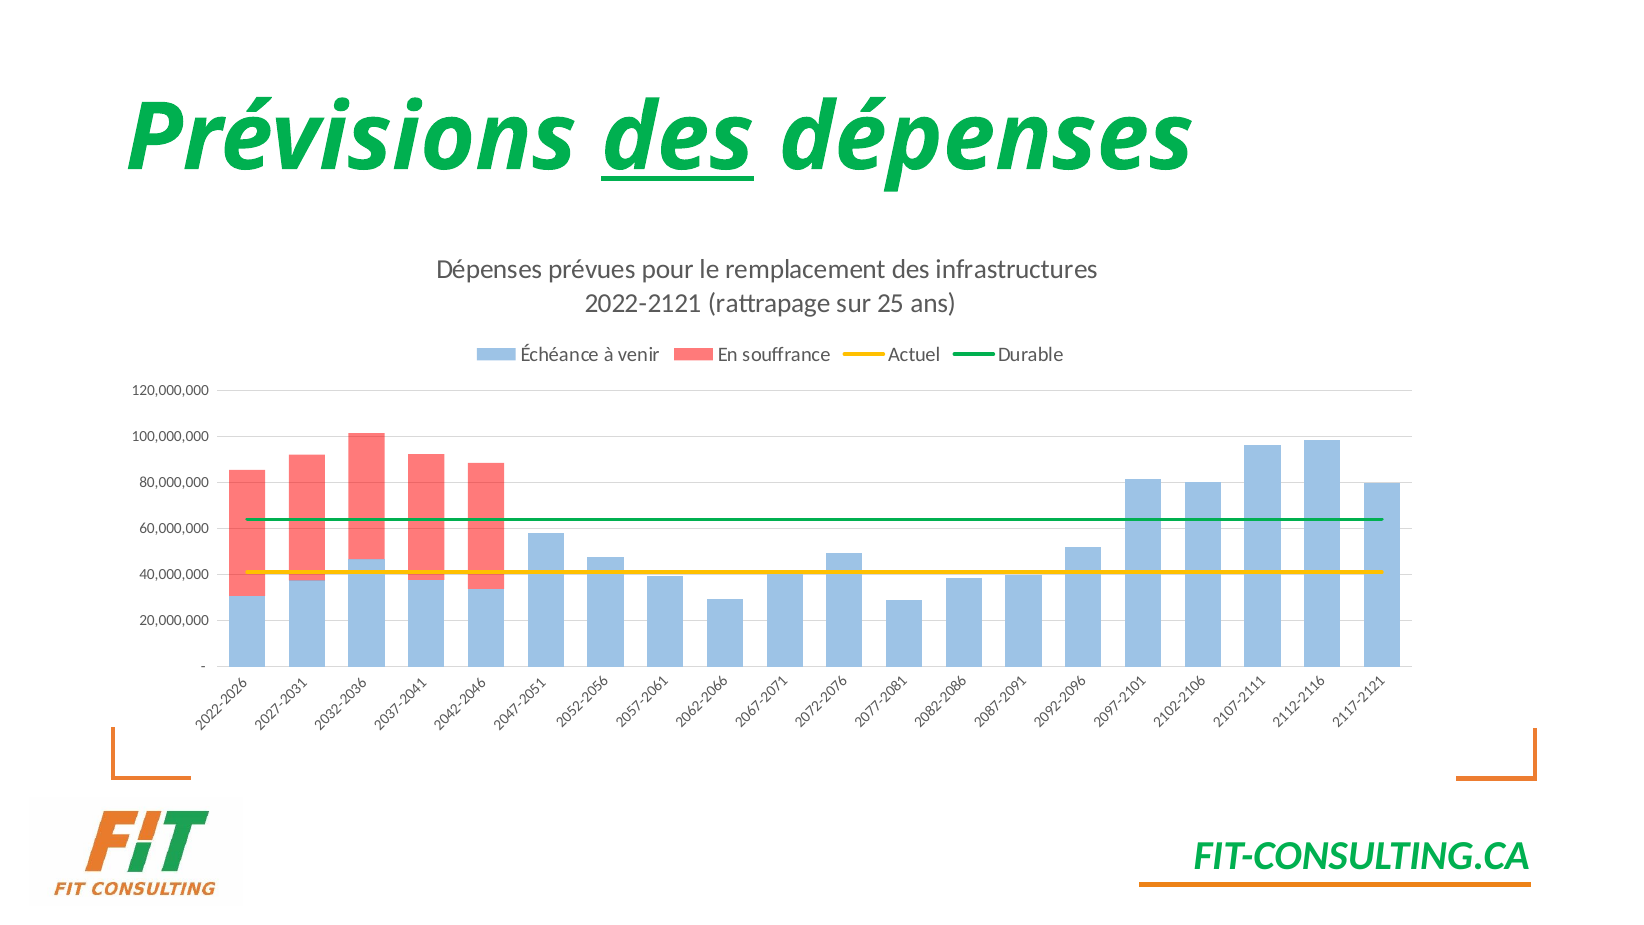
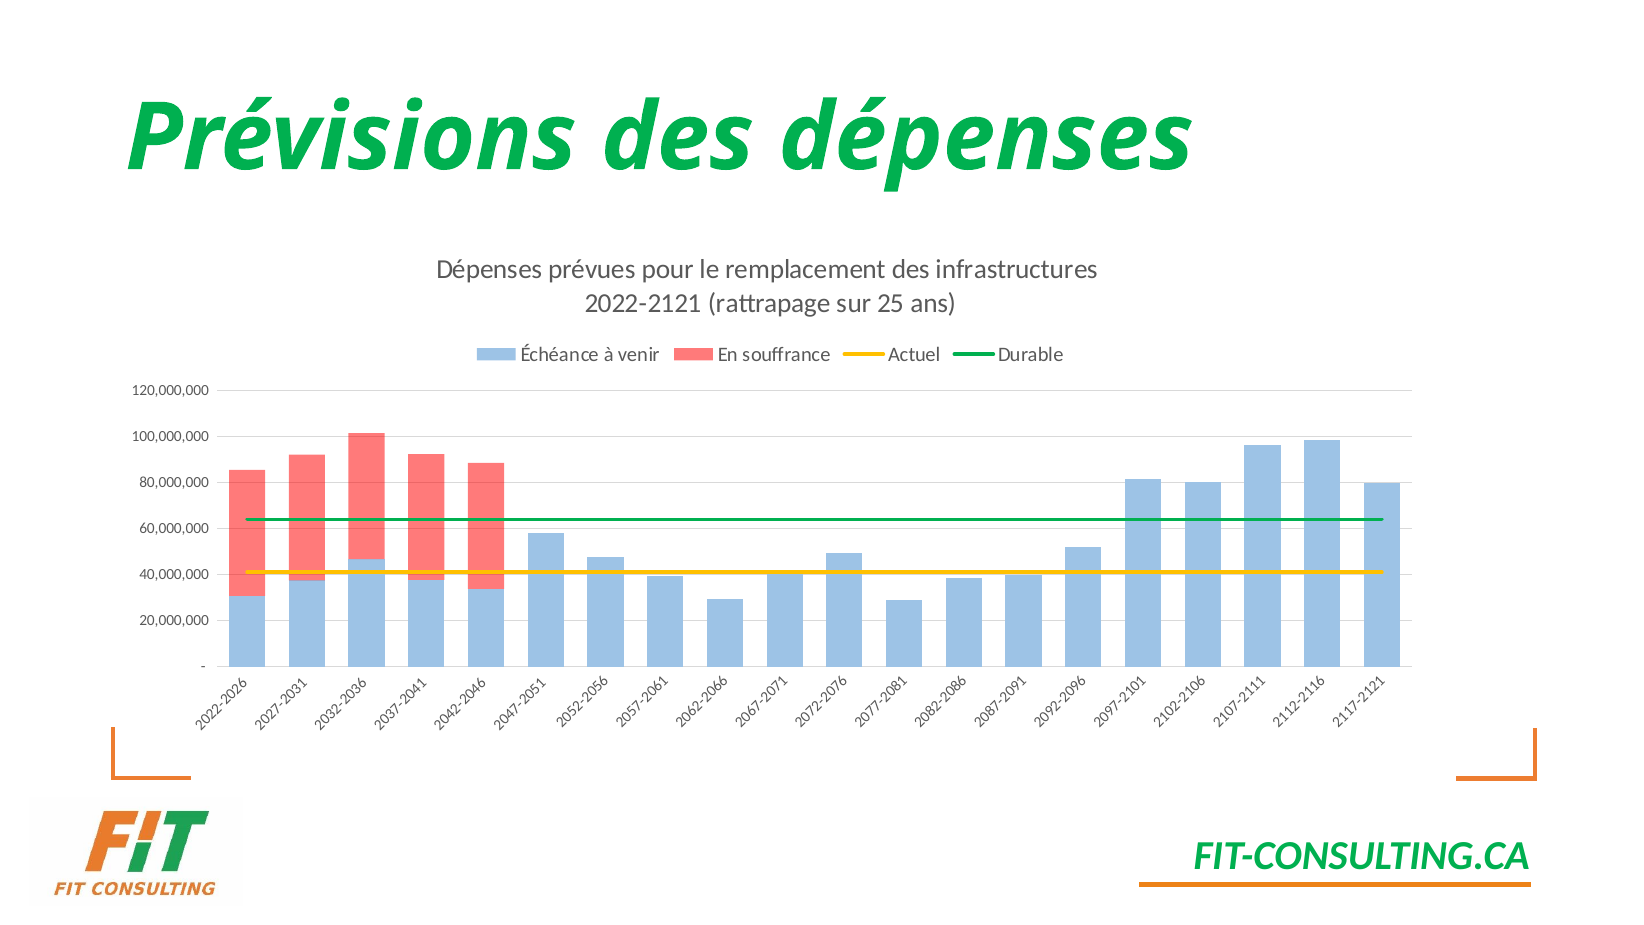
des at (678, 138) underline: present -> none
